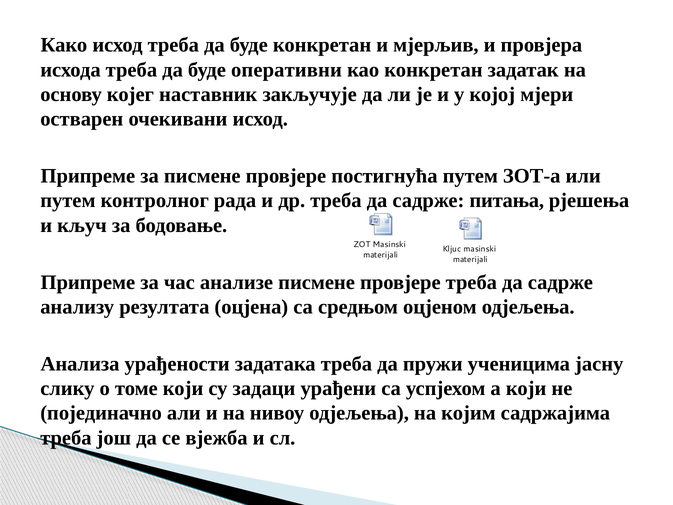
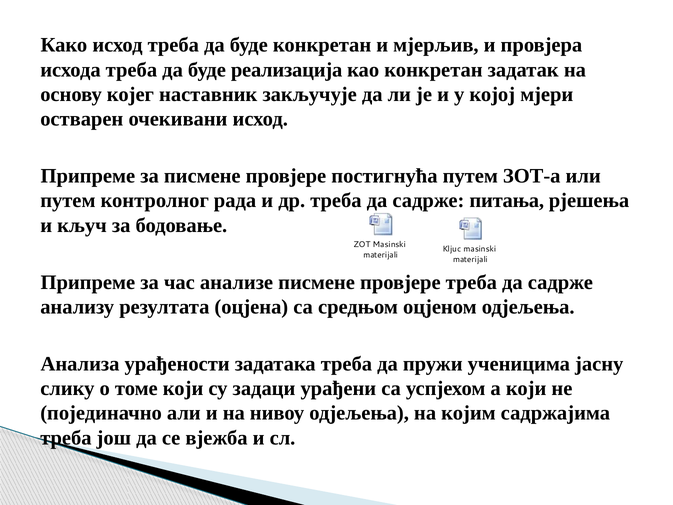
оперативни: оперативни -> реализација
